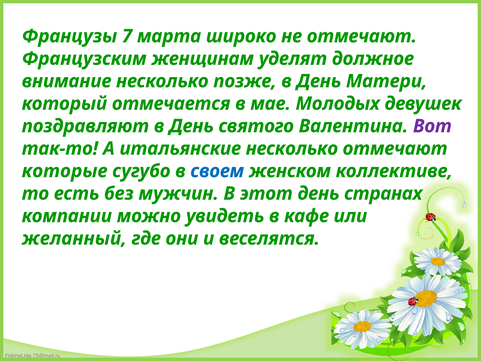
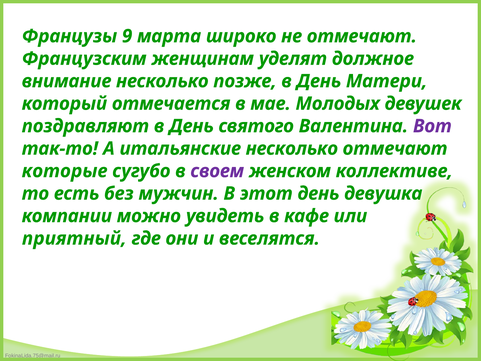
7: 7 -> 9
своем colour: blue -> purple
странах: странах -> девушка
желанный: желанный -> приятный
